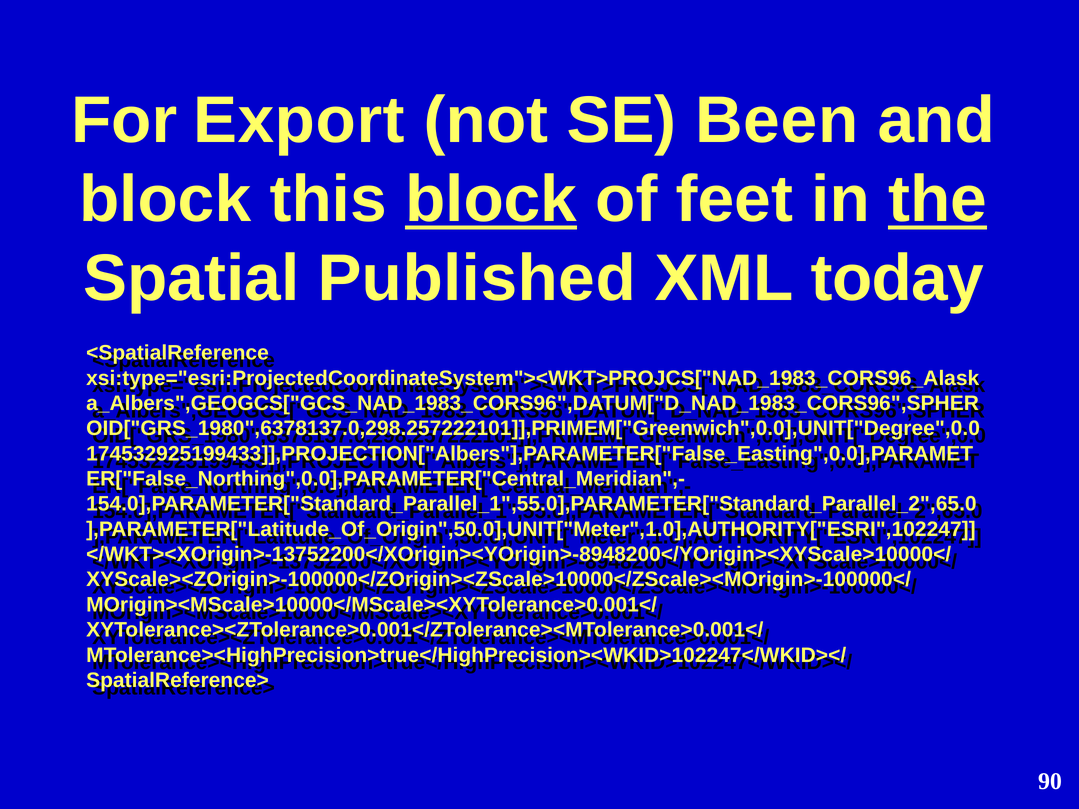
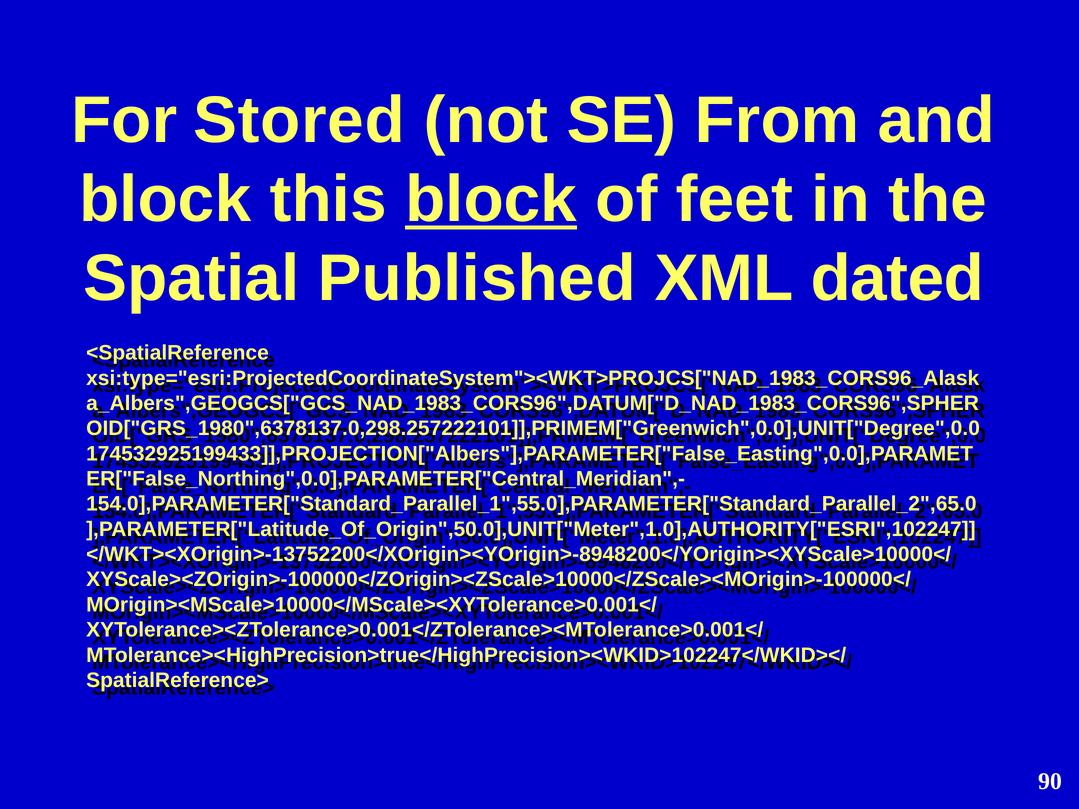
Export: Export -> Stored
Been: Been -> From
the underline: present -> none
today: today -> dated
